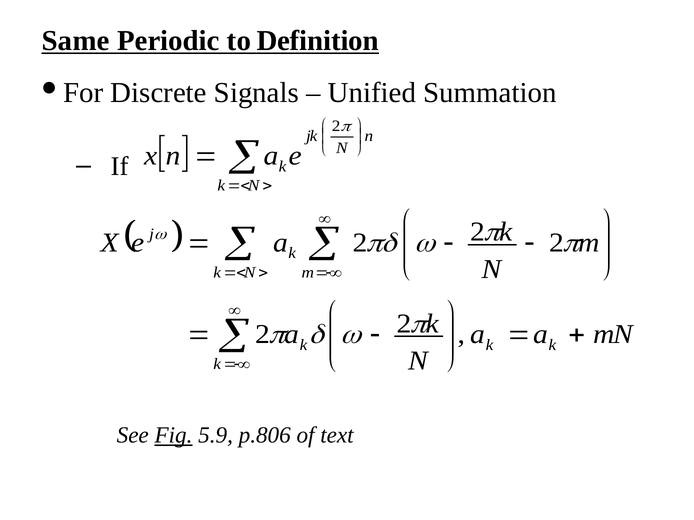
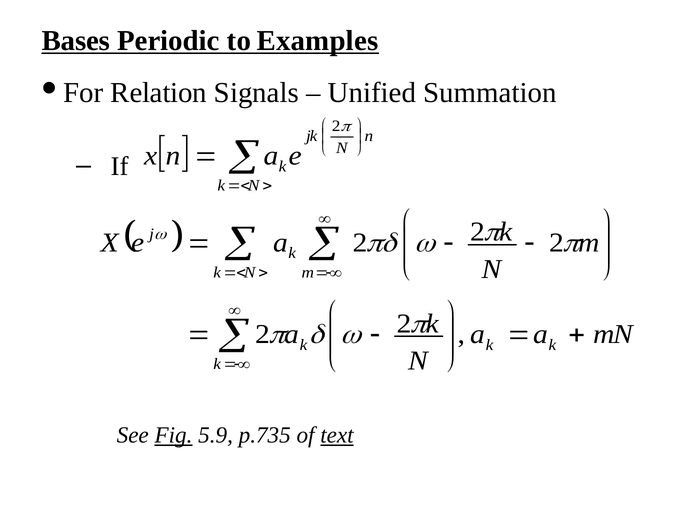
Same: Same -> Bases
Definition: Definition -> Examples
Discrete: Discrete -> Relation
p.806: p.806 -> p.735
text underline: none -> present
